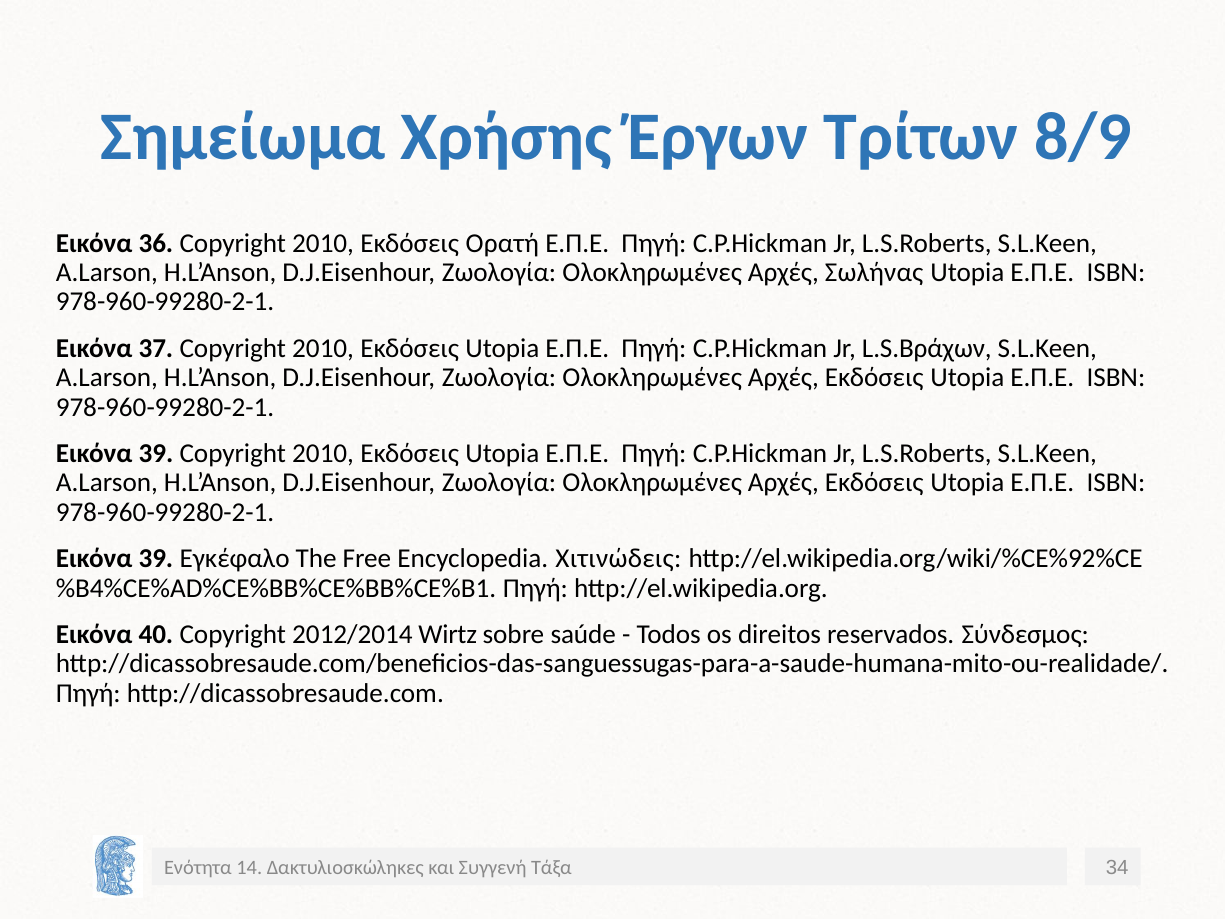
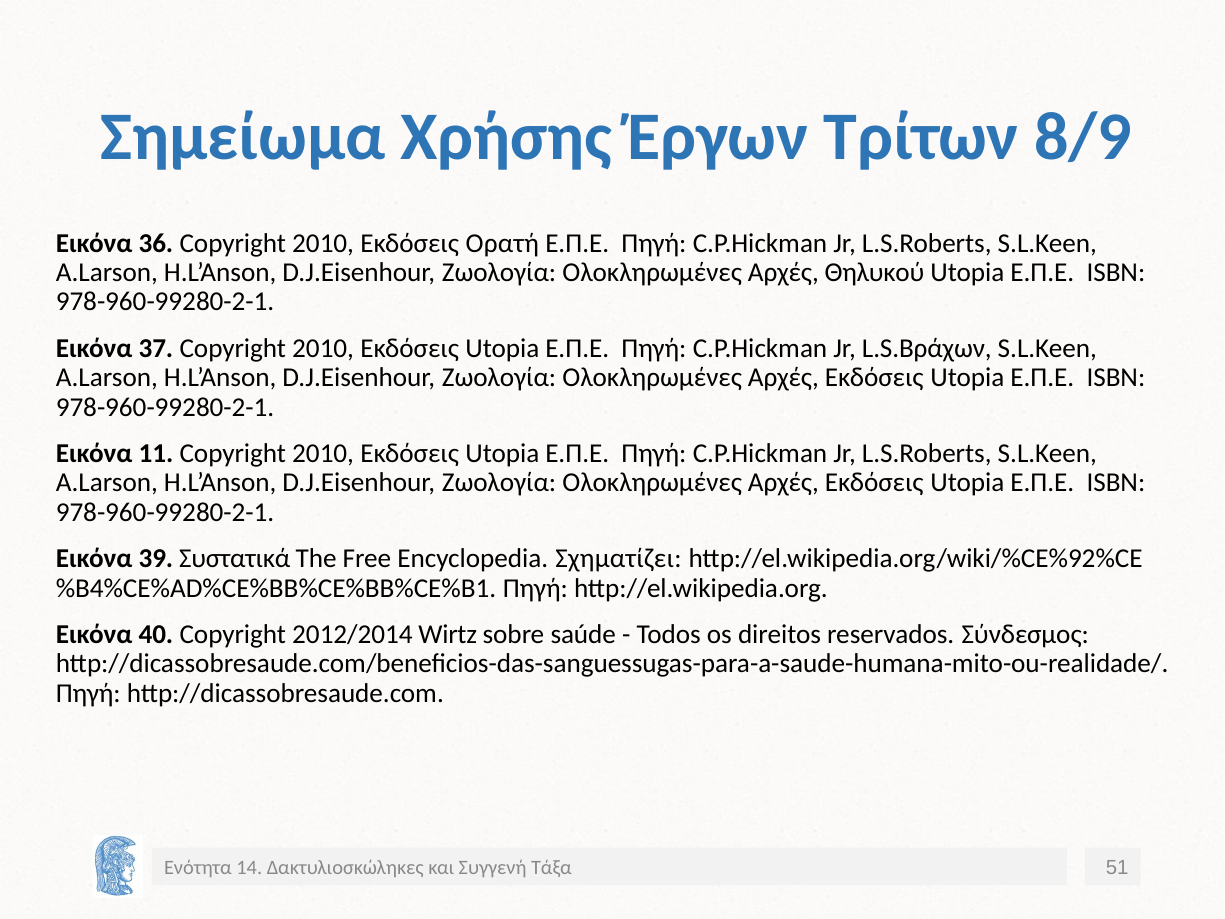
Σωλήνας: Σωλήνας -> Θηλυκού
39 at (156, 453): 39 -> 11
Εγκέφαλο: Εγκέφαλο -> Συστατικά
Χιτινώδεις: Χιτινώδεις -> Σχηματίζει
34: 34 -> 51
